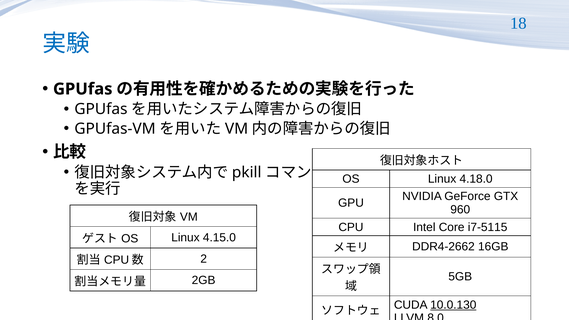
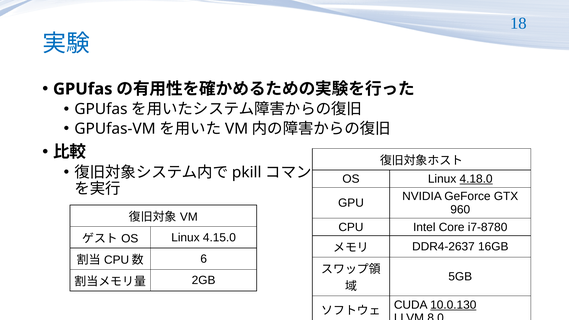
4.18.0 underline: none -> present
i7-5115: i7-5115 -> i7-8780
DDR4-2662: DDR4-2662 -> DDR4-2637
2: 2 -> 6
